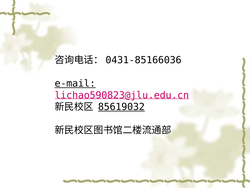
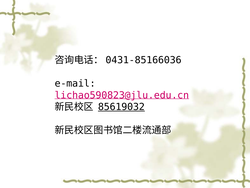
e-mail underline: present -> none
